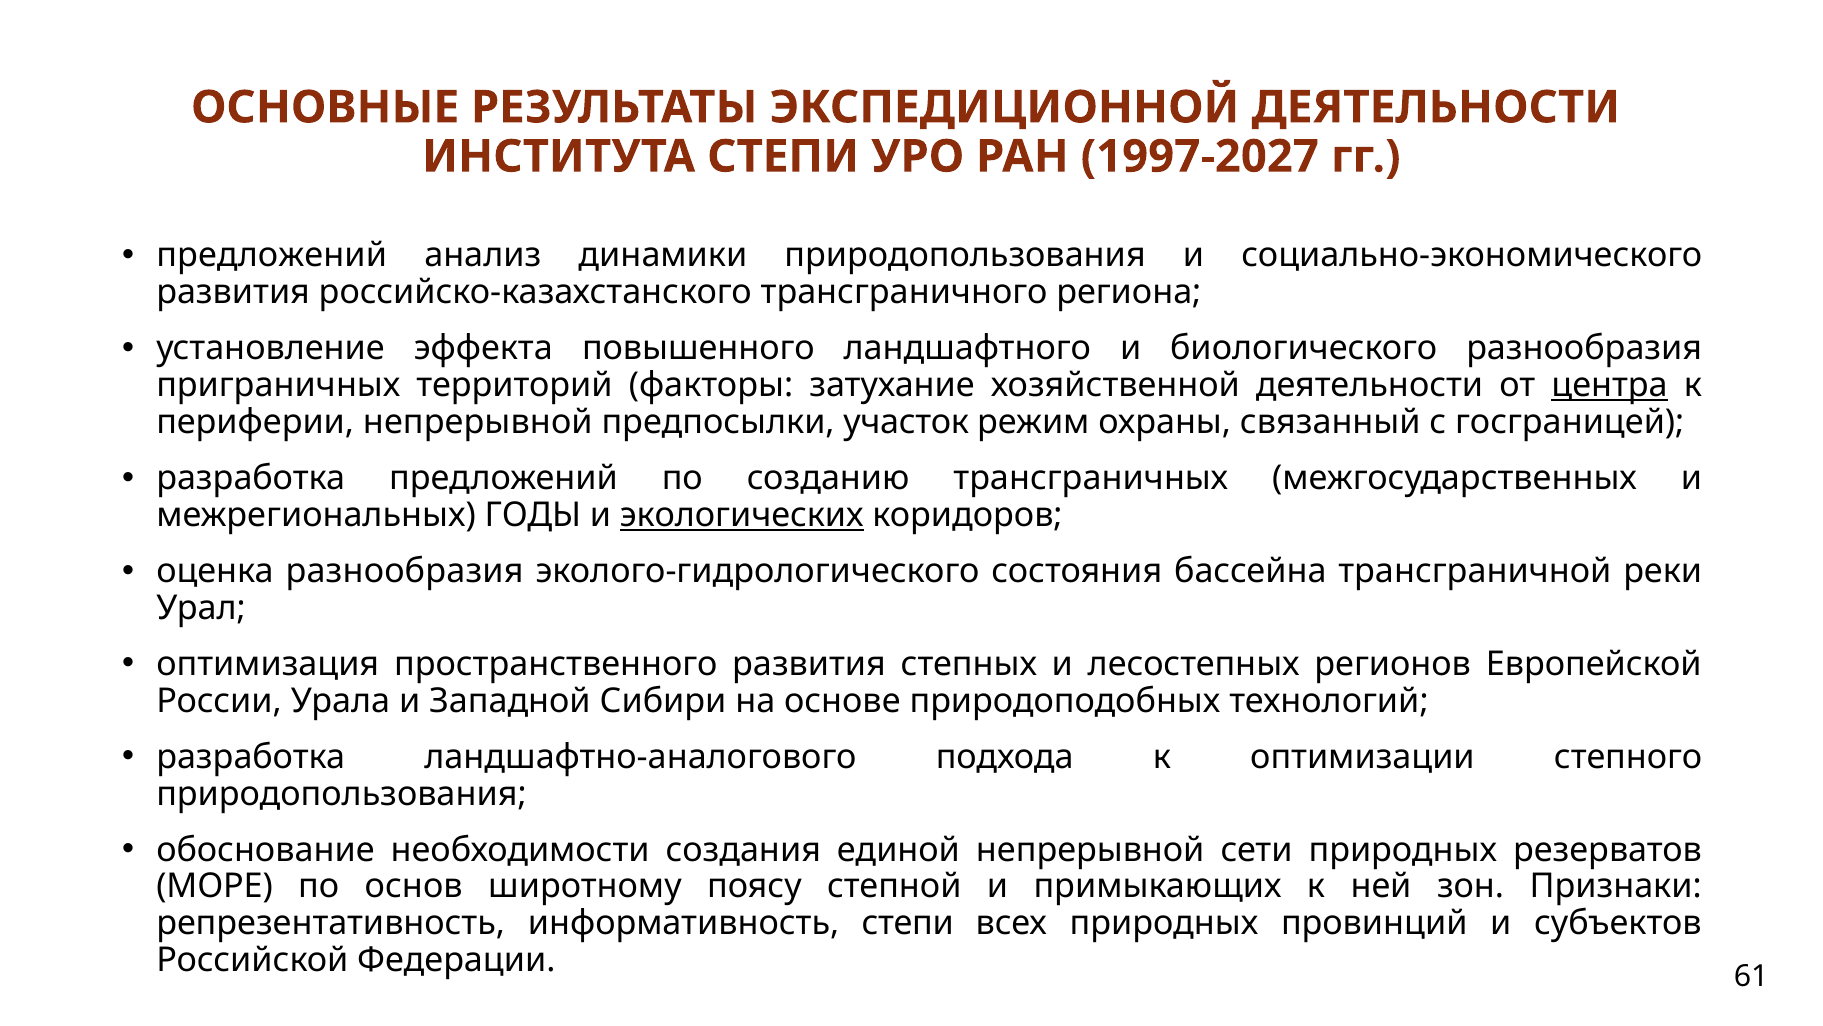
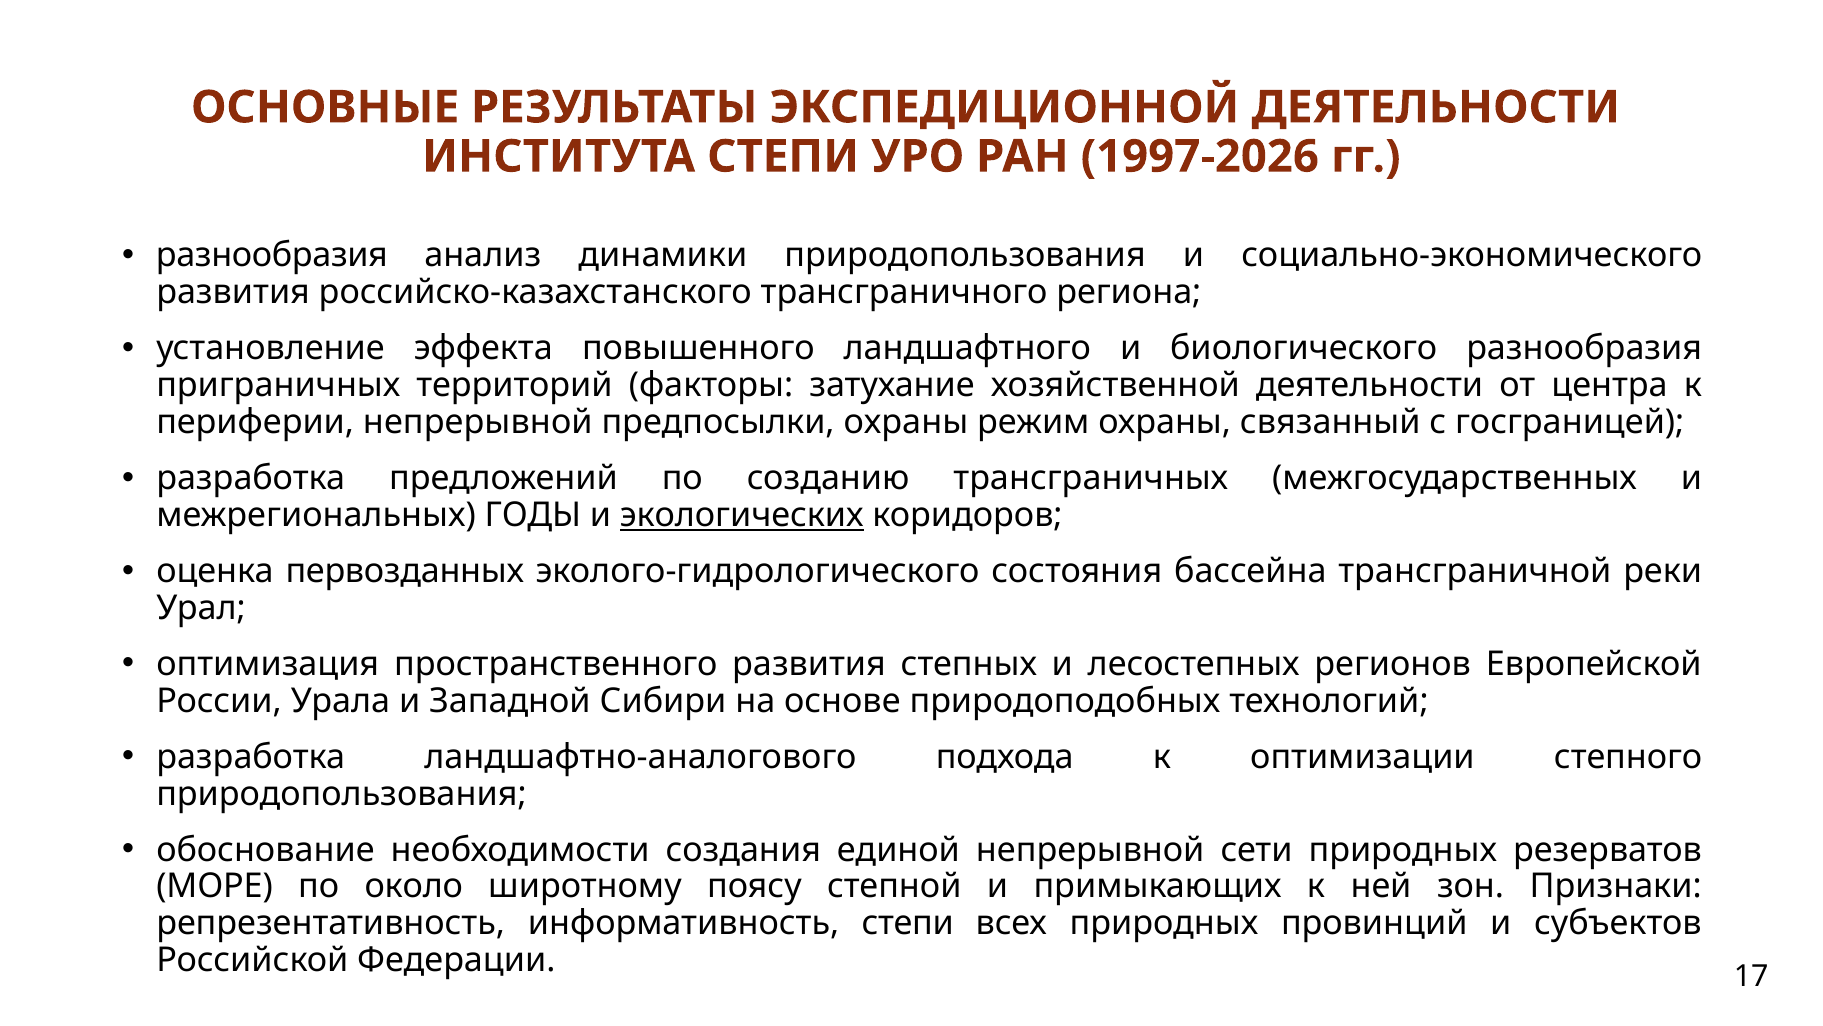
1997-2027: 1997-2027 -> 1997-2026
предложений at (272, 255): предложений -> разнообразия
центра underline: present -> none
предпосылки участок: участок -> охраны
оценка разнообразия: разнообразия -> первозданных
основ: основ -> около
61: 61 -> 17
